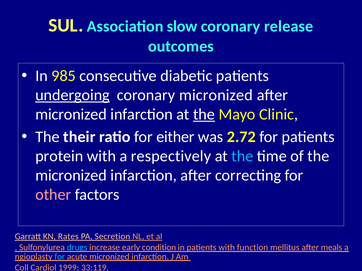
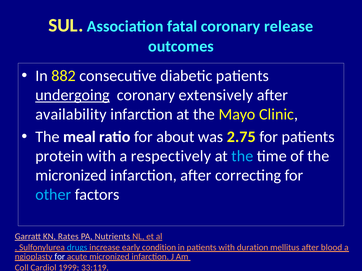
slow: slow -> fatal
985: 985 -> 882
coronary micronized: micronized -> extensively
micronized at (71, 115): micronized -> availability
the at (204, 115) underline: present -> none
their: their -> meal
either: either -> about
2.72: 2.72 -> 2.75
other colour: pink -> light blue
Secretion: Secretion -> Nutrients
function: function -> duration
meals: meals -> blood
for at (60, 257) colour: light blue -> white
